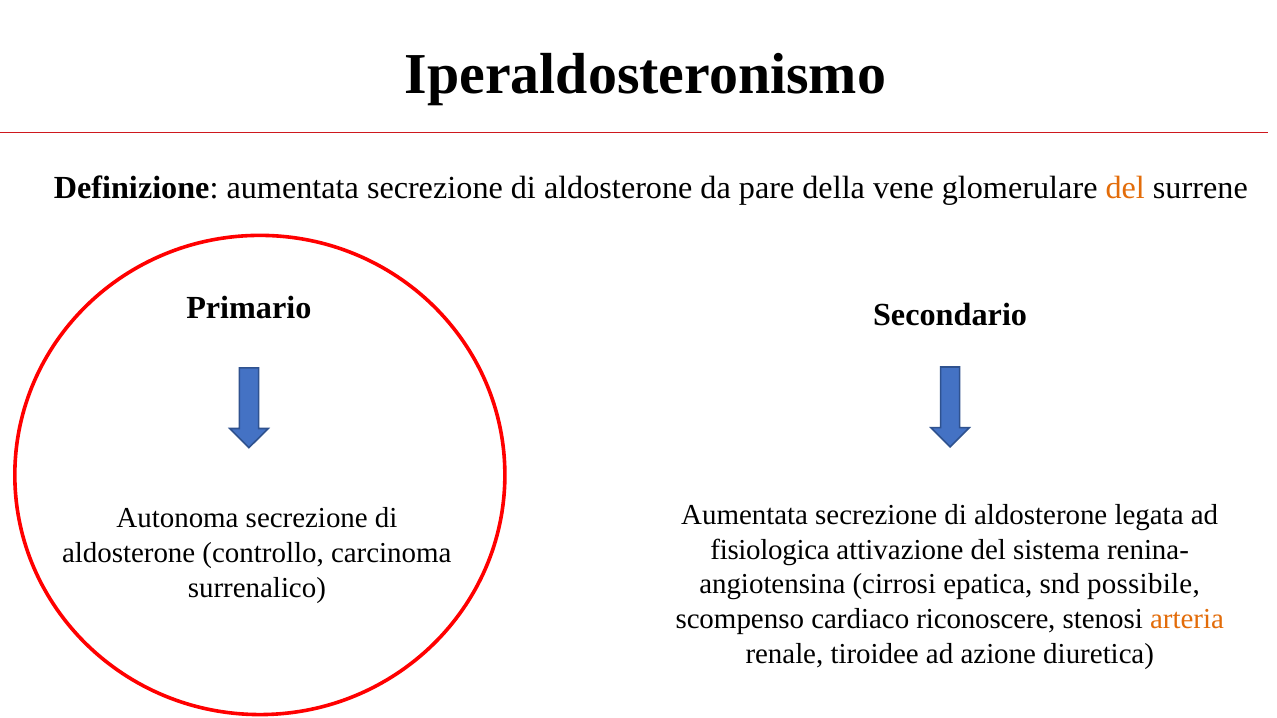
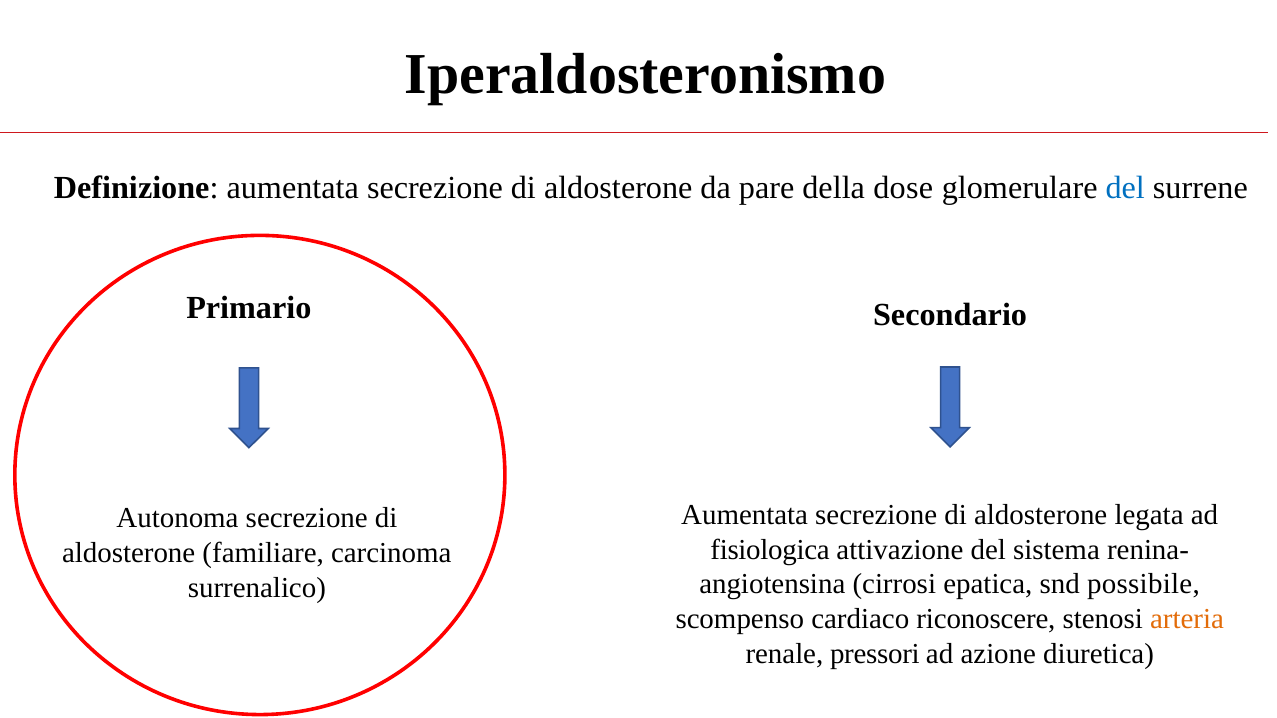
vene: vene -> dose
del at (1125, 188) colour: orange -> blue
controllo: controllo -> familiare
tiroidee: tiroidee -> pressori
